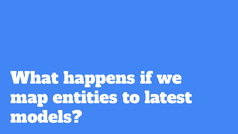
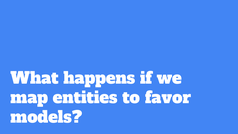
latest: latest -> favor
